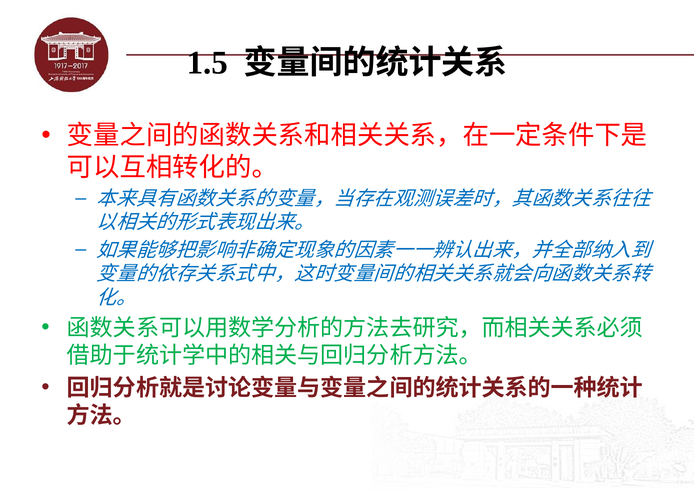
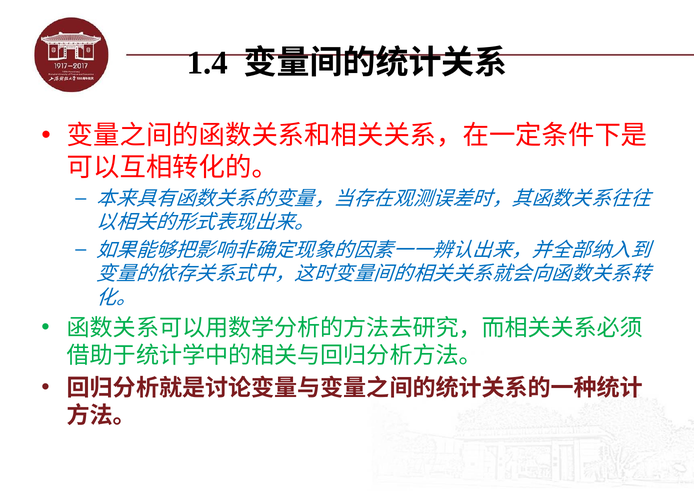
1.5: 1.5 -> 1.4
